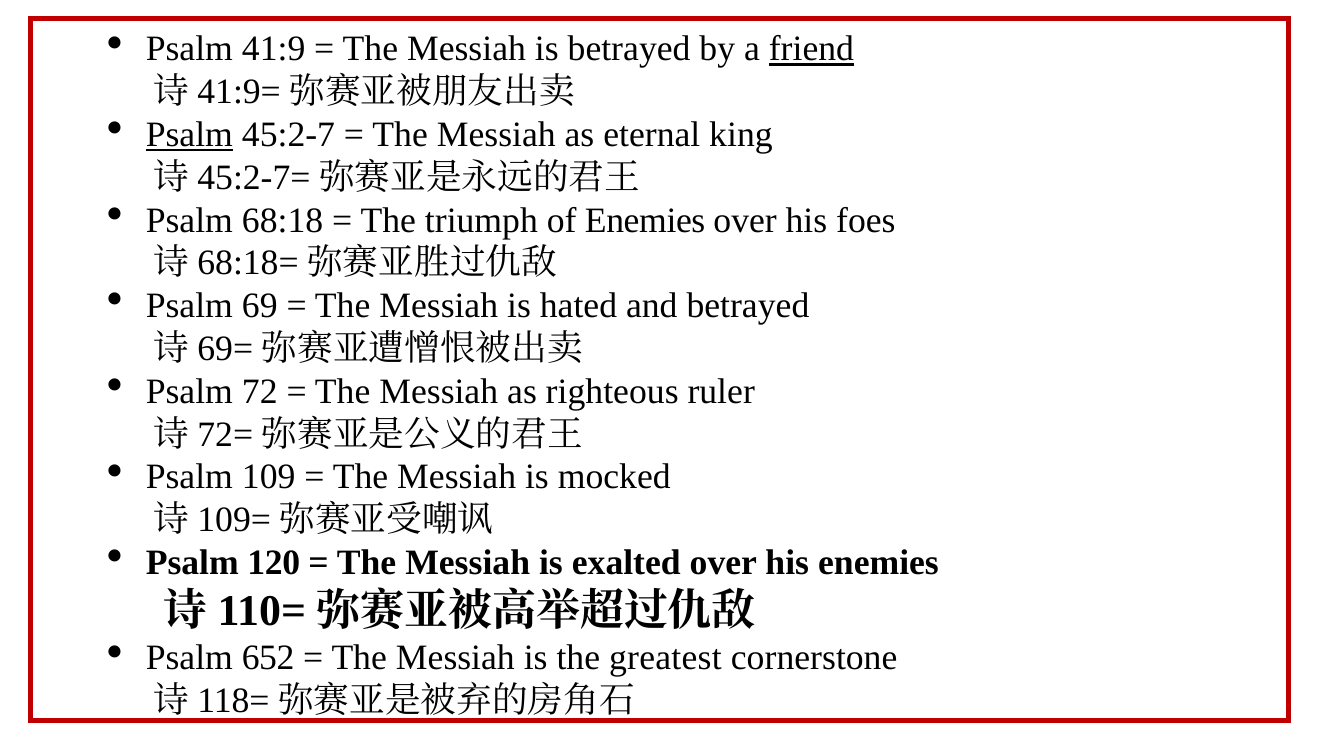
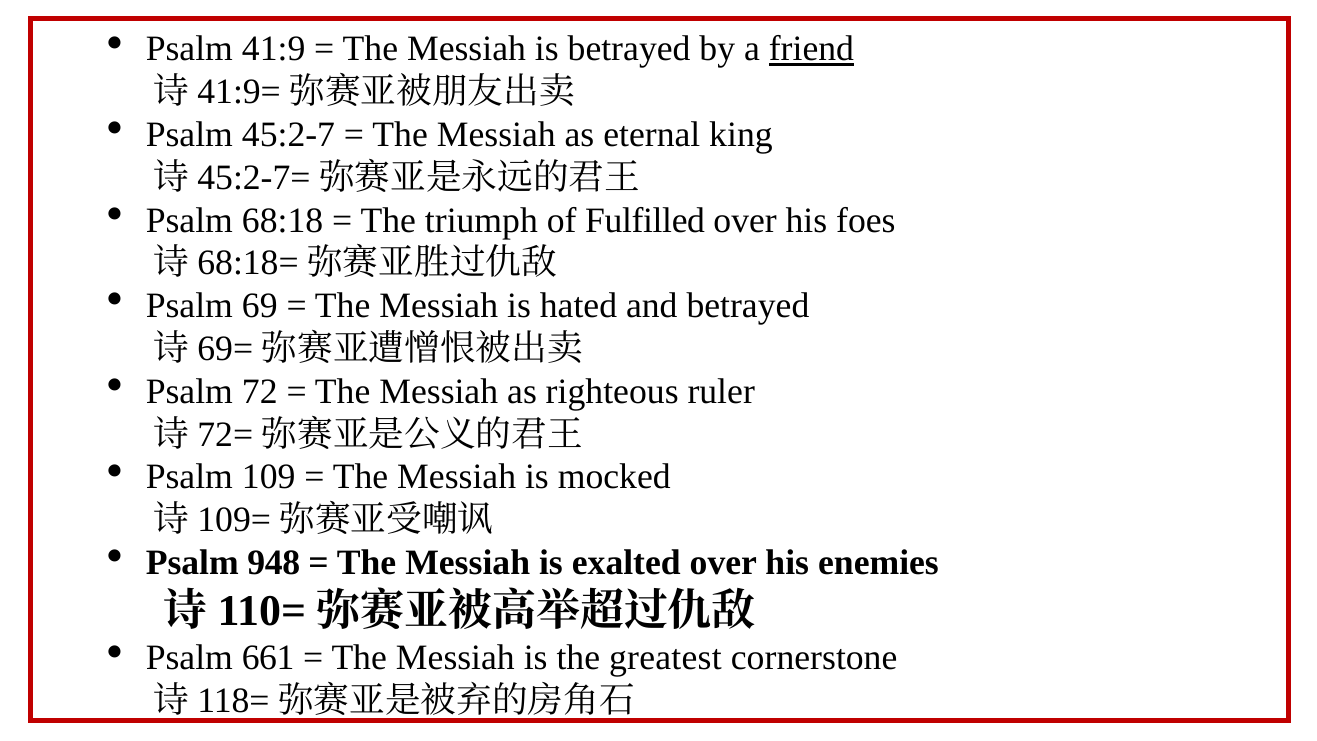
Psalm at (189, 135) underline: present -> none
of Enemies: Enemies -> Fulfilled
120: 120 -> 948
652: 652 -> 661
